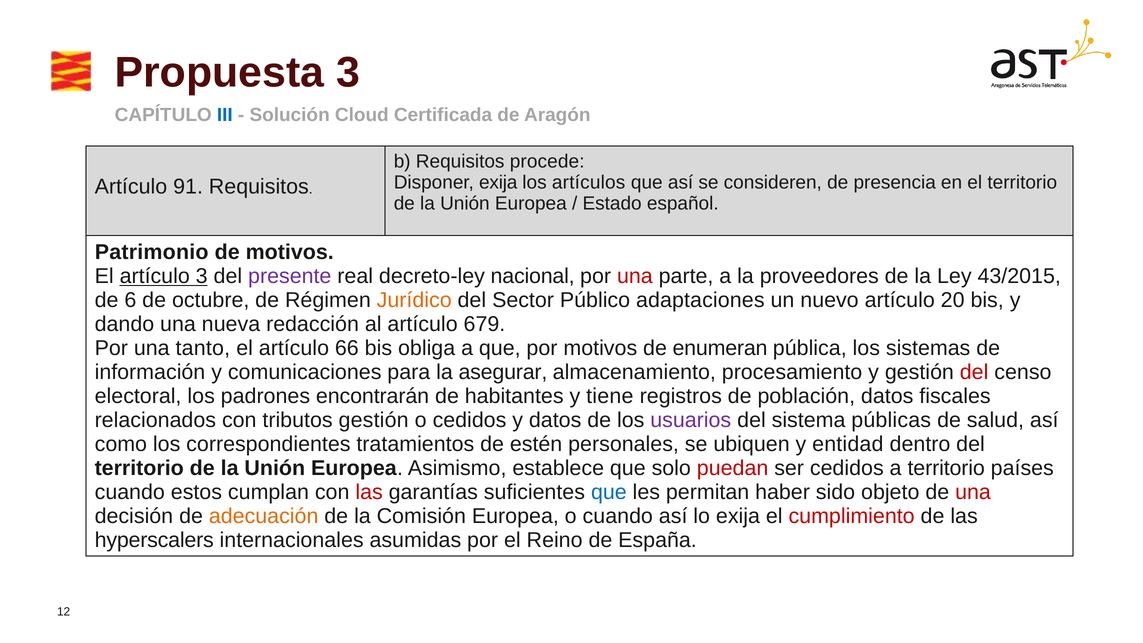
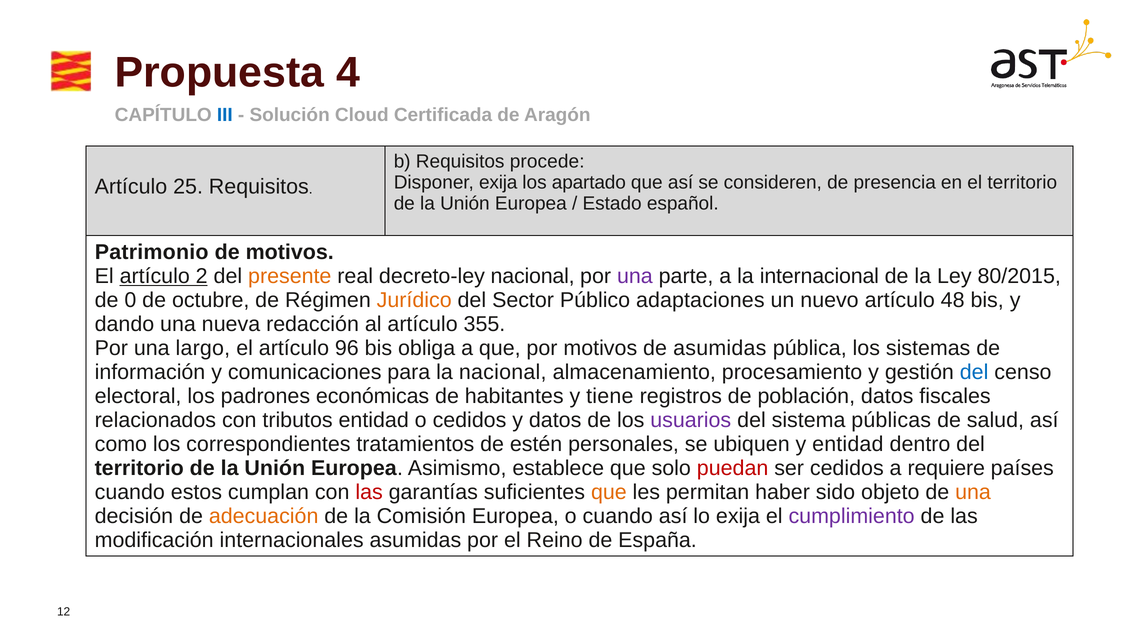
Propuesta 3: 3 -> 4
artículos: artículos -> apartado
91: 91 -> 25
artículo 3: 3 -> 2
presente colour: purple -> orange
una at (635, 276) colour: red -> purple
proveedores: proveedores -> internacional
43/2015: 43/2015 -> 80/2015
6: 6 -> 0
20: 20 -> 48
679: 679 -> 355
tanto: tanto -> largo
66: 66 -> 96
de enumeran: enumeran -> asumidas
la asegurar: asegurar -> nacional
del at (974, 372) colour: red -> blue
encontrarán: encontrarán -> económicas
tributos gestión: gestión -> entidad
a territorio: territorio -> requiere
que at (609, 492) colour: blue -> orange
una at (973, 492) colour: red -> orange
cumplimiento colour: red -> purple
hyperscalers: hyperscalers -> modificación
